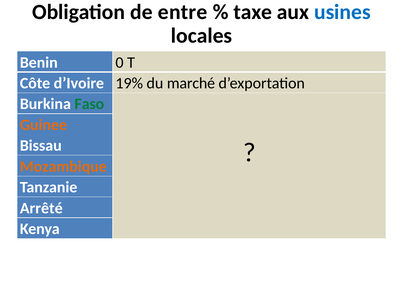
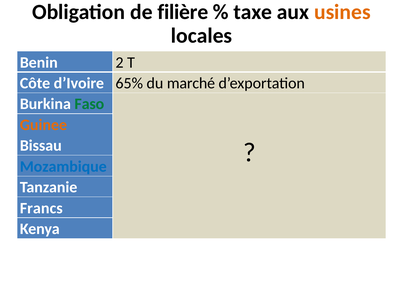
entre: entre -> filière
usines colour: blue -> orange
0: 0 -> 2
19%: 19% -> 65%
Mozambique colour: orange -> blue
Arrêté: Arrêté -> Francs
